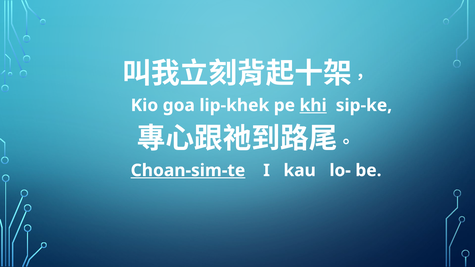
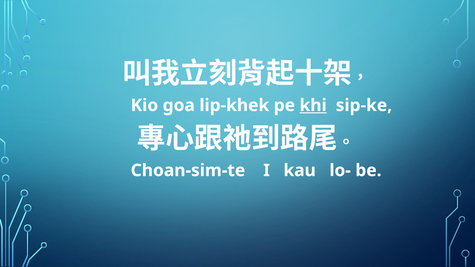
Choan-sim-te underline: present -> none
